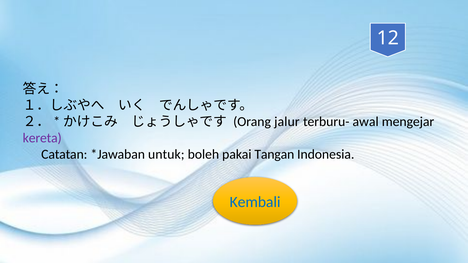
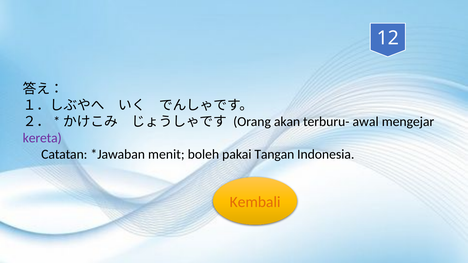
jalur: jalur -> akan
untuk: untuk -> menit
Kembali colour: blue -> orange
